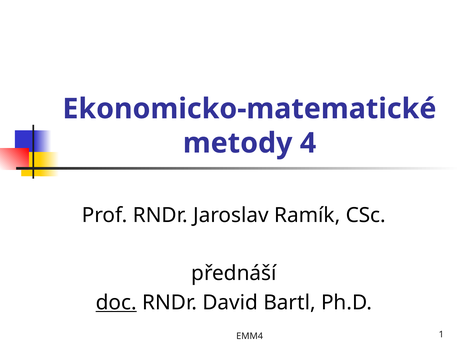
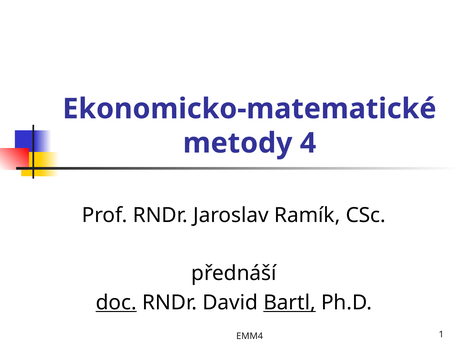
Bartl underline: none -> present
